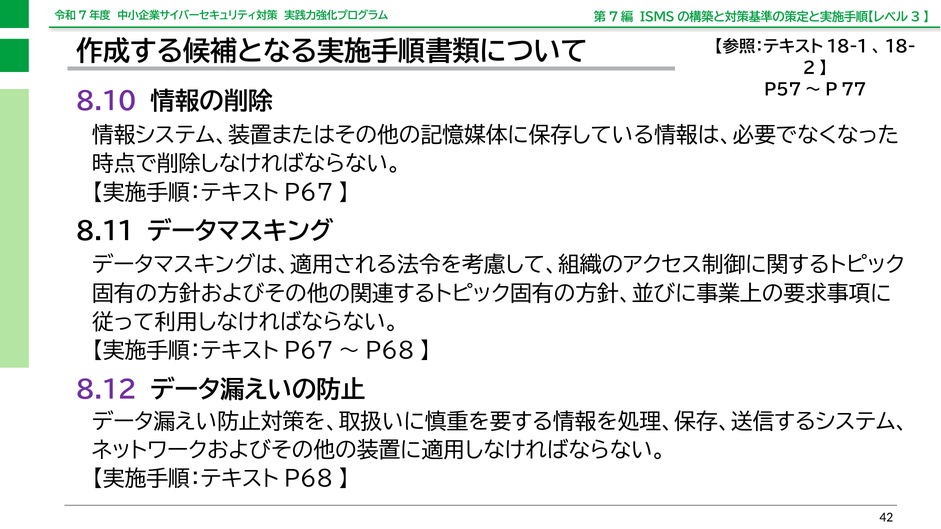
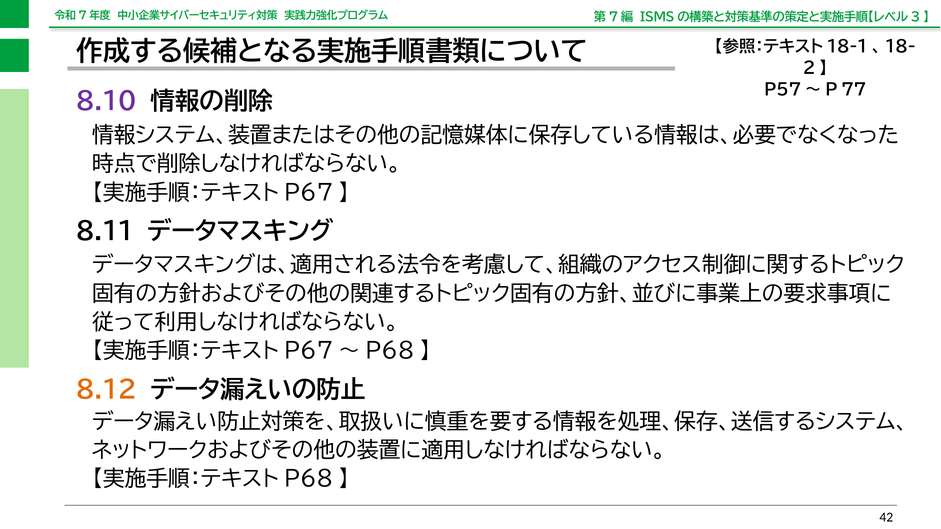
8.12 colour: purple -> orange
